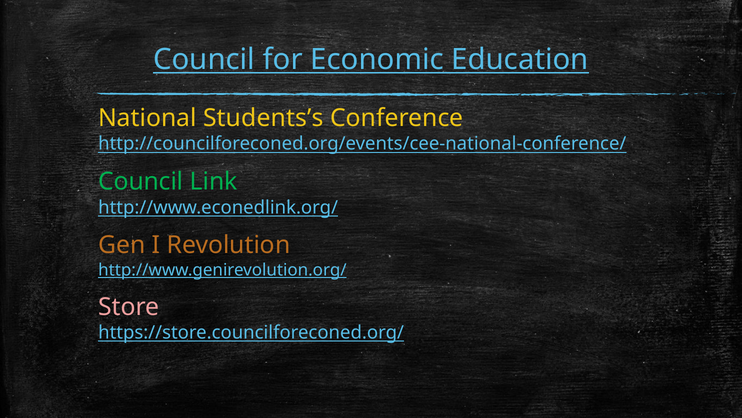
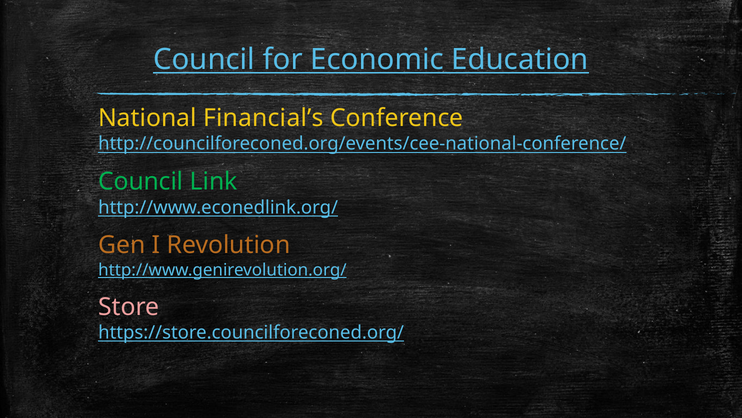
Students’s: Students’s -> Financial’s
